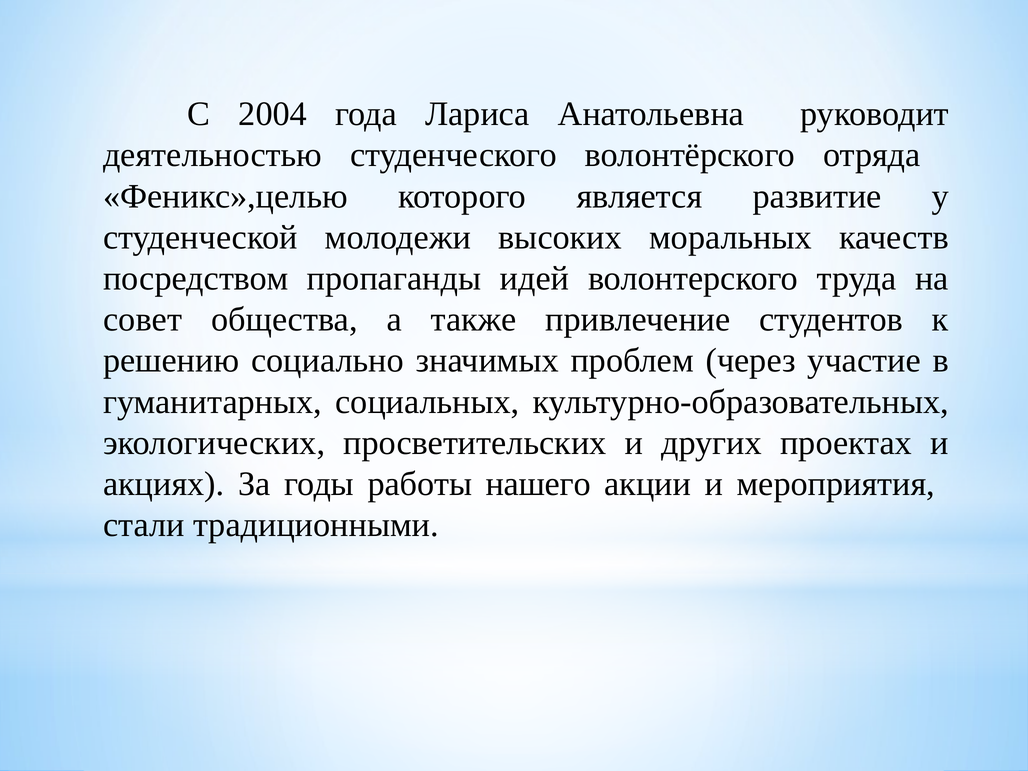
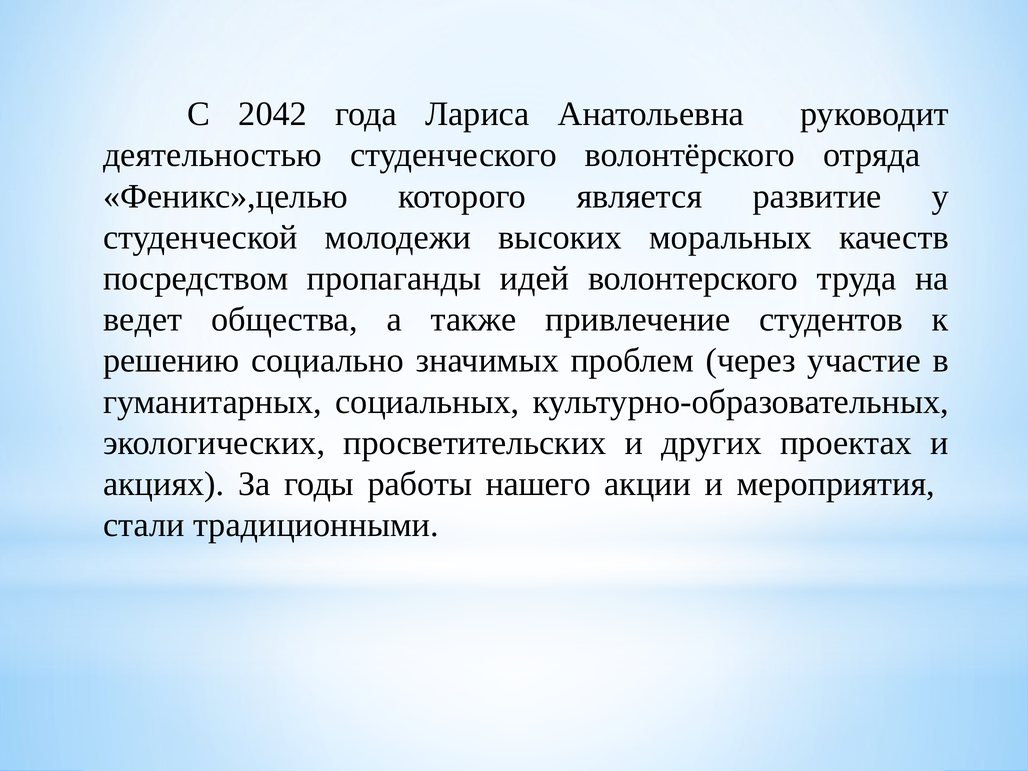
2004: 2004 -> 2042
совет: совет -> ведет
